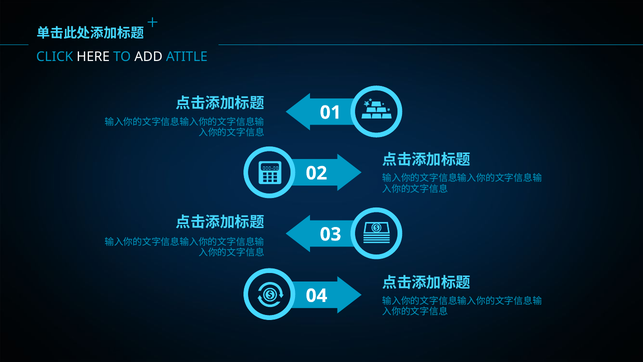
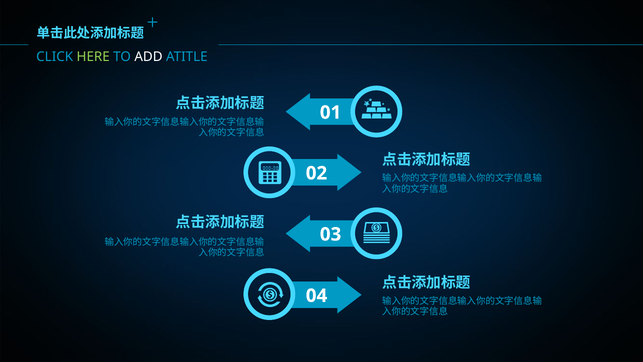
HERE colour: white -> light green
